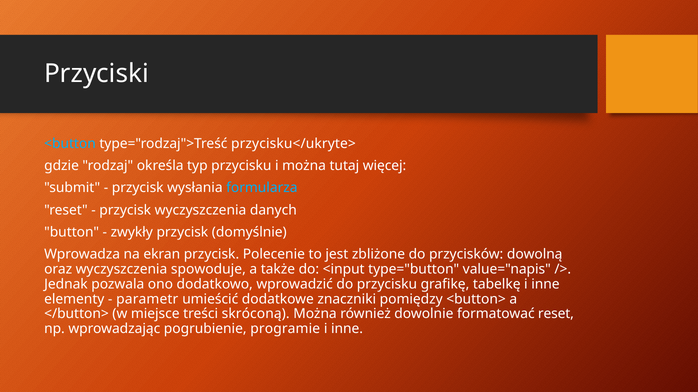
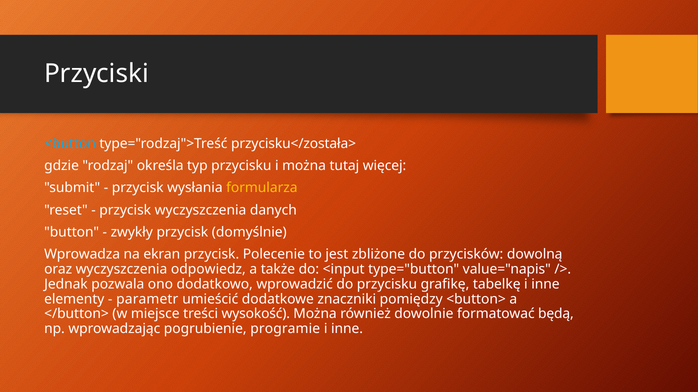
przycisku</ukryte>: przycisku</ukryte> -> przycisku</została>
formularza colour: light blue -> yellow
spowoduje: spowoduje -> odpowiedz
skróconą: skróconą -> wysokość
formatować reset: reset -> będą
